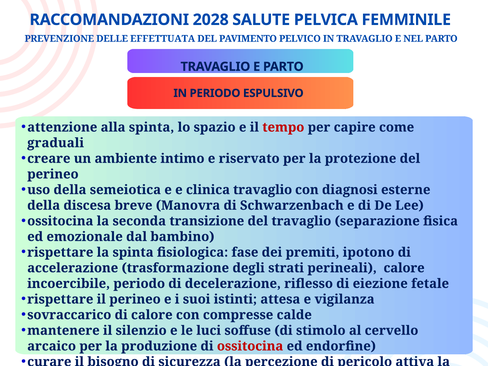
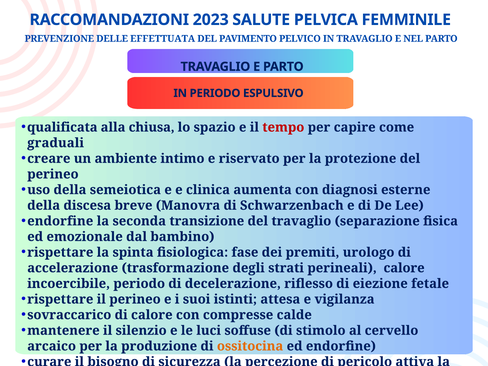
2028: 2028 -> 2023
attenzione: attenzione -> qualificata
alla spinta: spinta -> chiusa
clinica travaglio: travaglio -> aumenta
ossitocina at (60, 221): ossitocina -> endorfine
ipotono: ipotono -> urologo
ossitocina at (250, 346) colour: red -> orange
